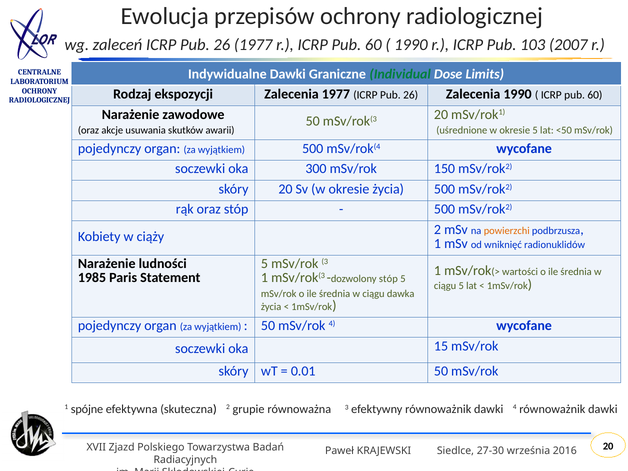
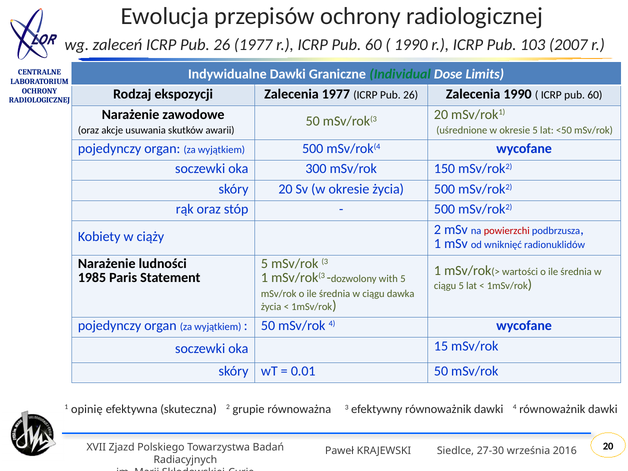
powierzchi colour: orange -> red
dozwolony stóp: stóp -> with
spójne: spójne -> opinię
